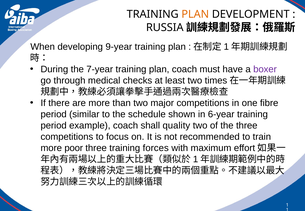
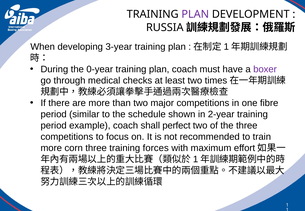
PLAN at (195, 14) colour: orange -> purple
9-year: 9-year -> 3-year
7-year: 7-year -> 0-year
6-year: 6-year -> 2-year
quality: quality -> perfect
poor: poor -> corn
